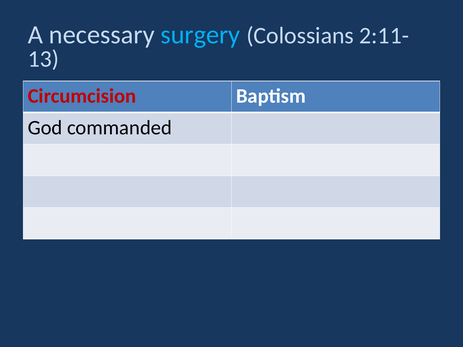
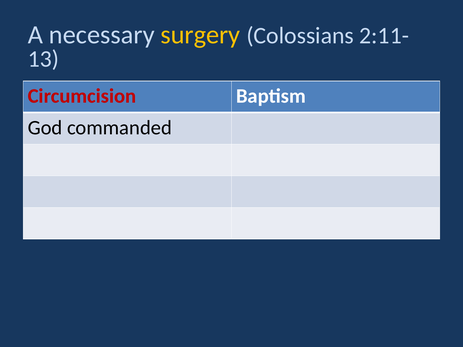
surgery colour: light blue -> yellow
